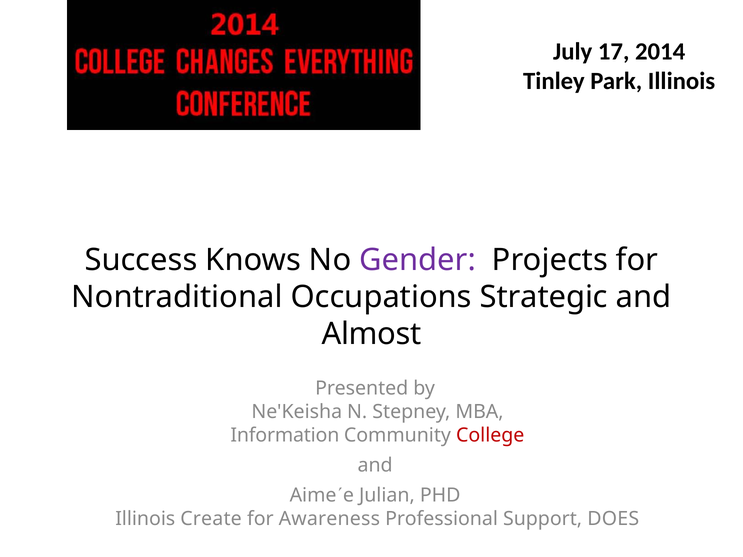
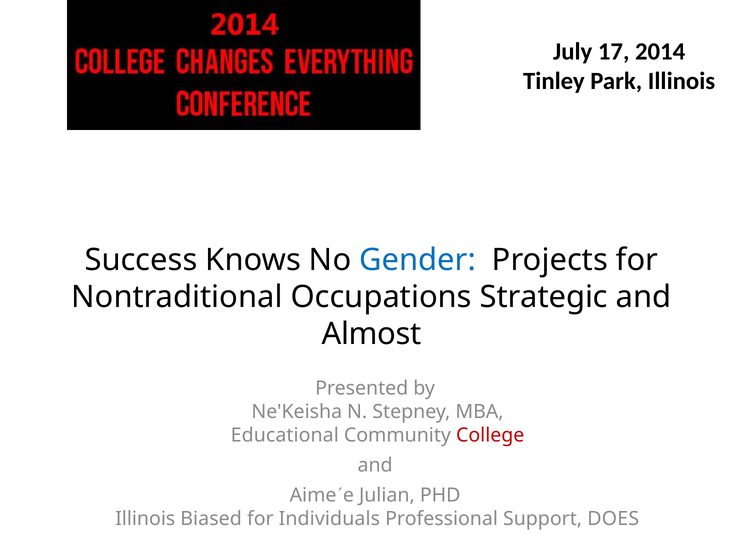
Gender colour: purple -> blue
Information: Information -> Educational
Create: Create -> Biased
Awareness: Awareness -> Individuals
